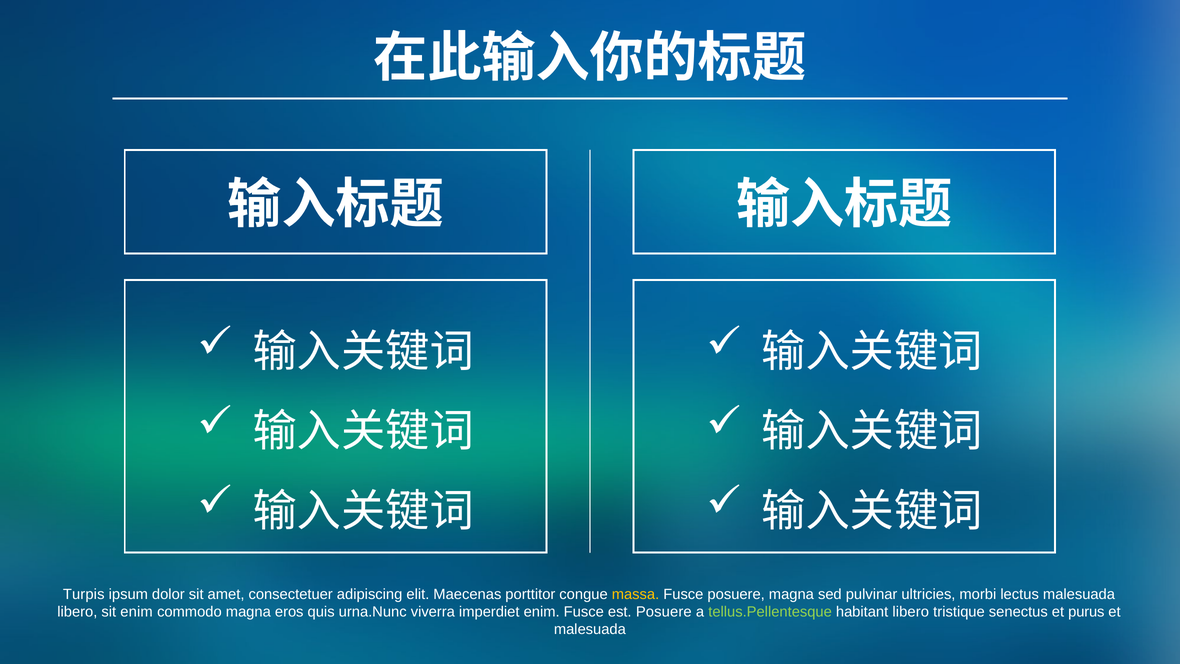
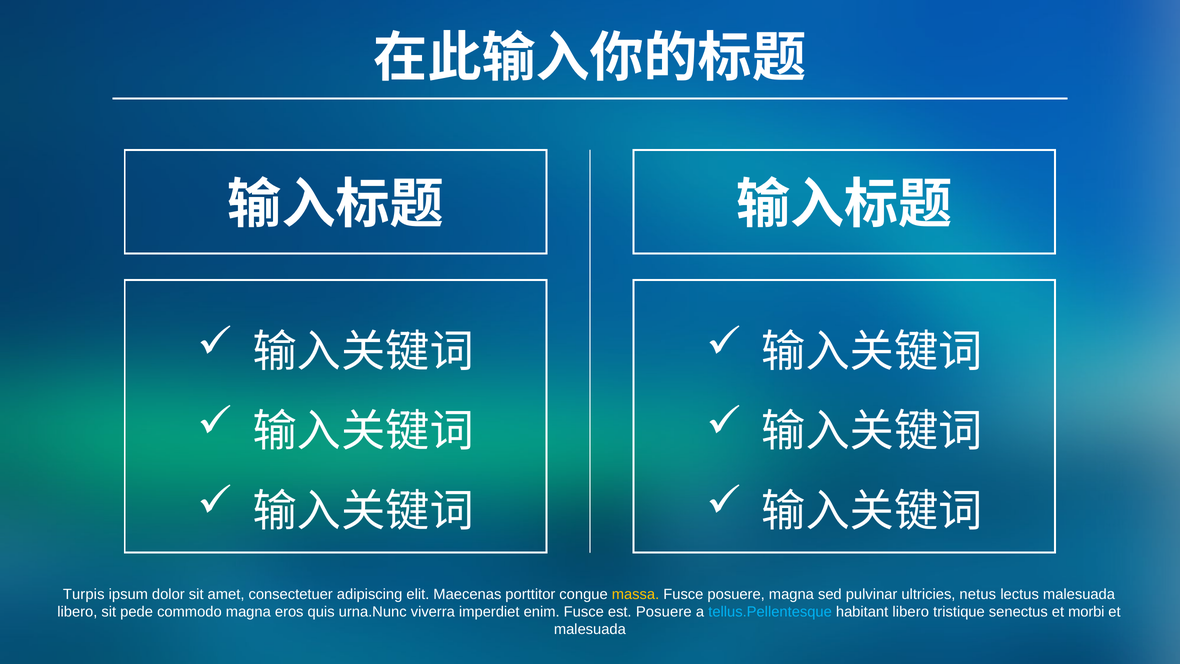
morbi: morbi -> netus
sit enim: enim -> pede
tellus.Pellentesque colour: light green -> light blue
purus: purus -> morbi
